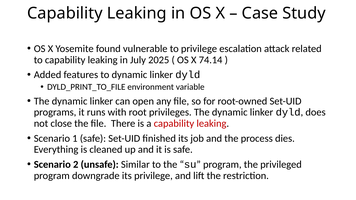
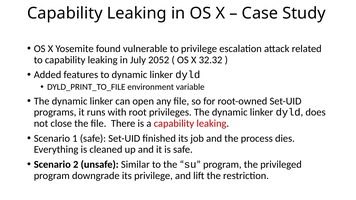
2025: 2025 -> 2052
74.14: 74.14 -> 32.32
